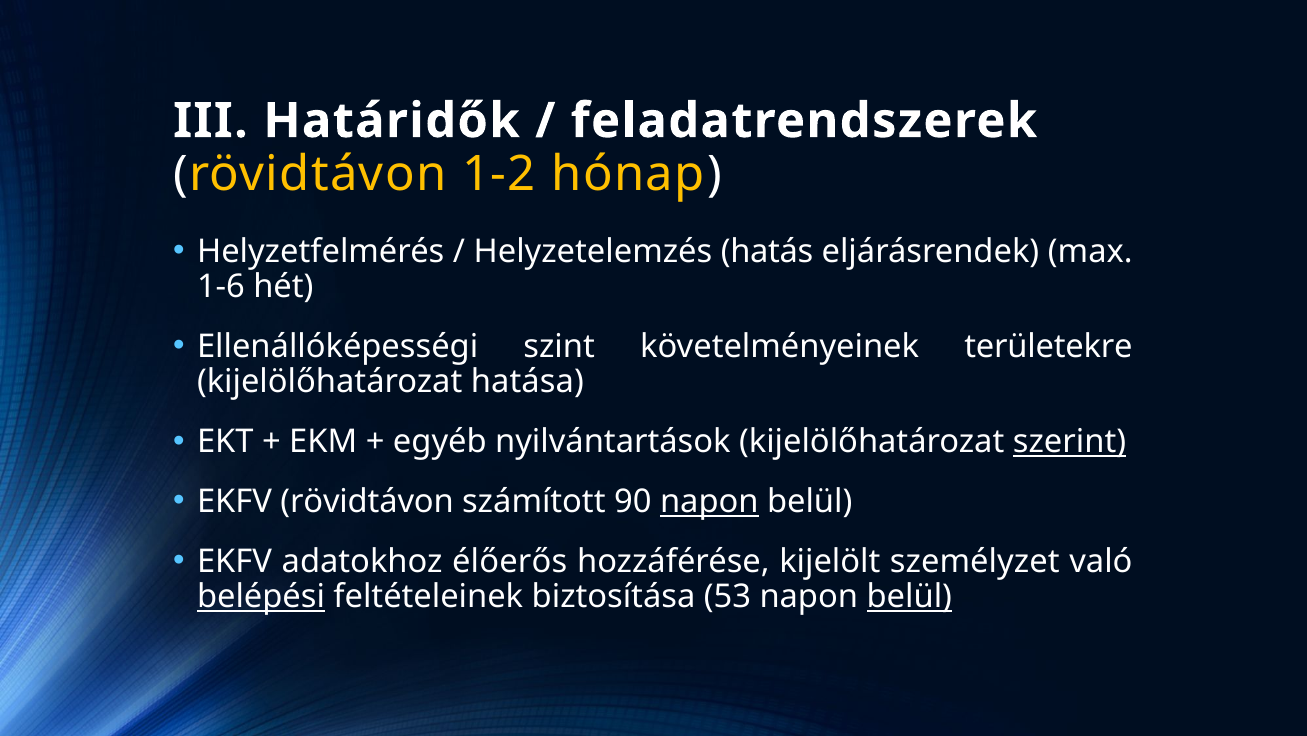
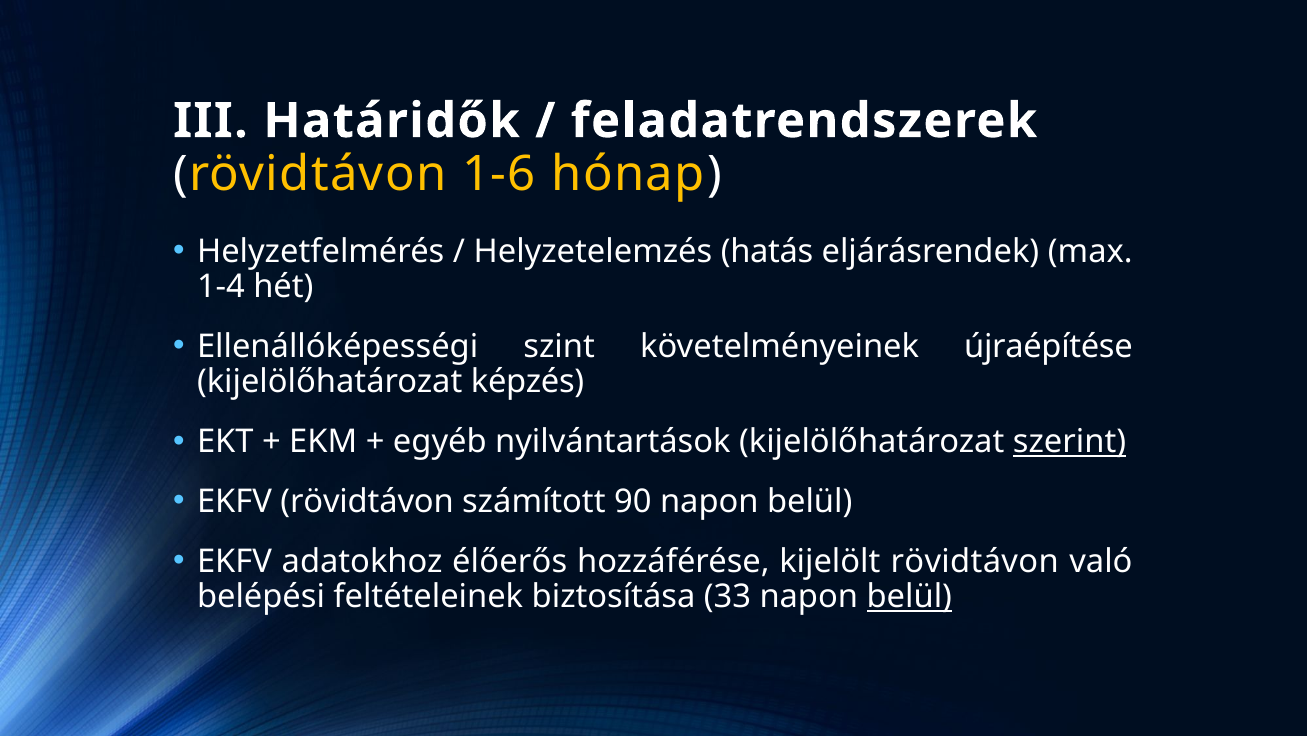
1-2: 1-2 -> 1-6
1-6: 1-6 -> 1-4
területekre: területekre -> újraépítése
hatása: hatása -> képzés
napon at (709, 501) underline: present -> none
kijelölt személyzet: személyzet -> rövidtávon
belépési underline: present -> none
53: 53 -> 33
